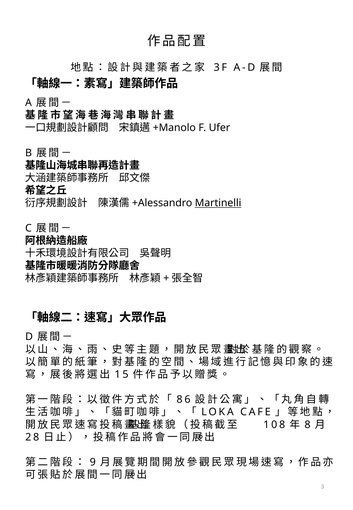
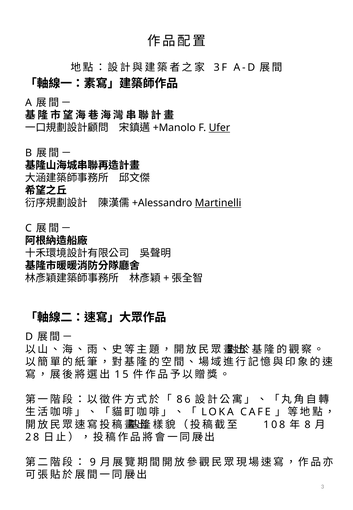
Ufer underline: none -> present
